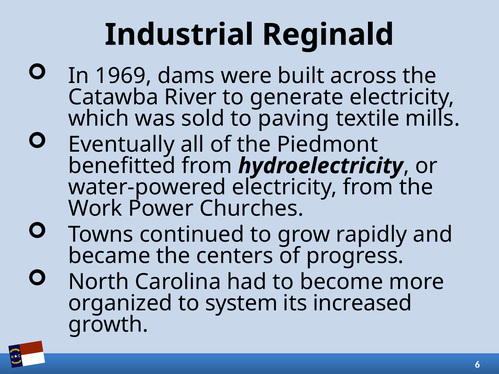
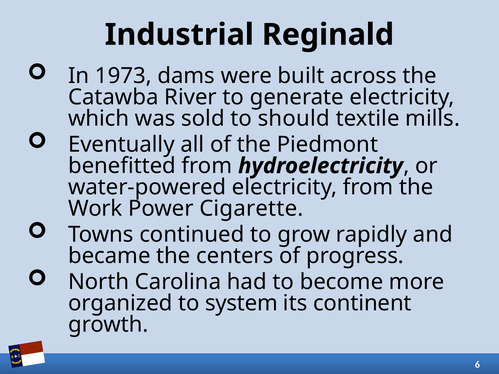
1969: 1969 -> 1973
paving: paving -> should
Churches: Churches -> Cigarette
increased: increased -> continent
